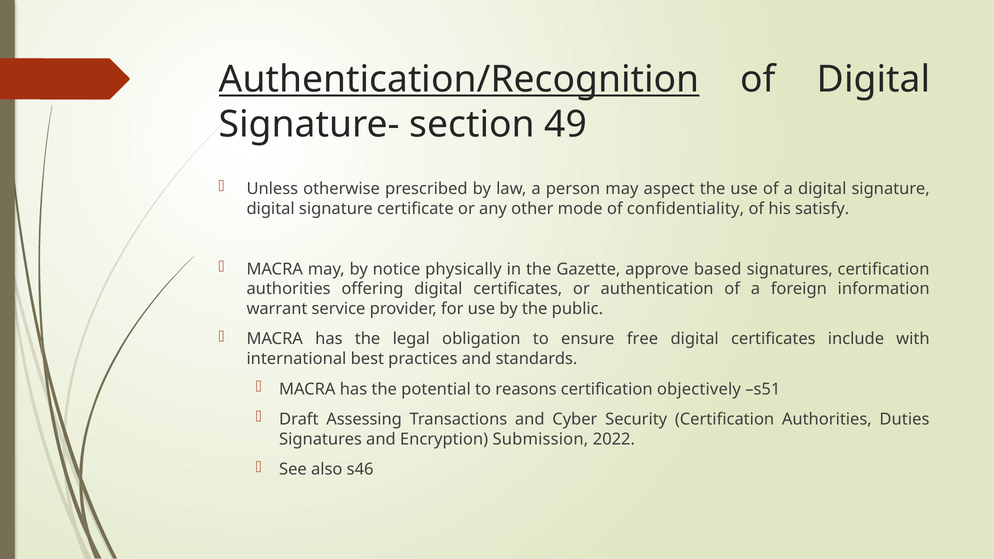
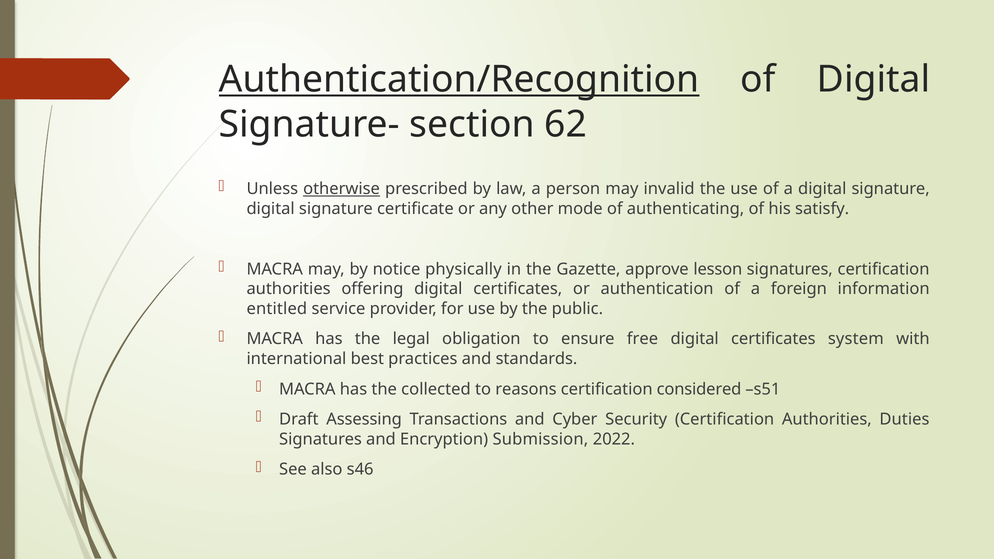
49: 49 -> 62
otherwise underline: none -> present
aspect: aspect -> invalid
confidentiality: confidentiality -> authenticating
based: based -> lesson
warrant: warrant -> entitled
include: include -> system
potential: potential -> collected
objectively: objectively -> considered
